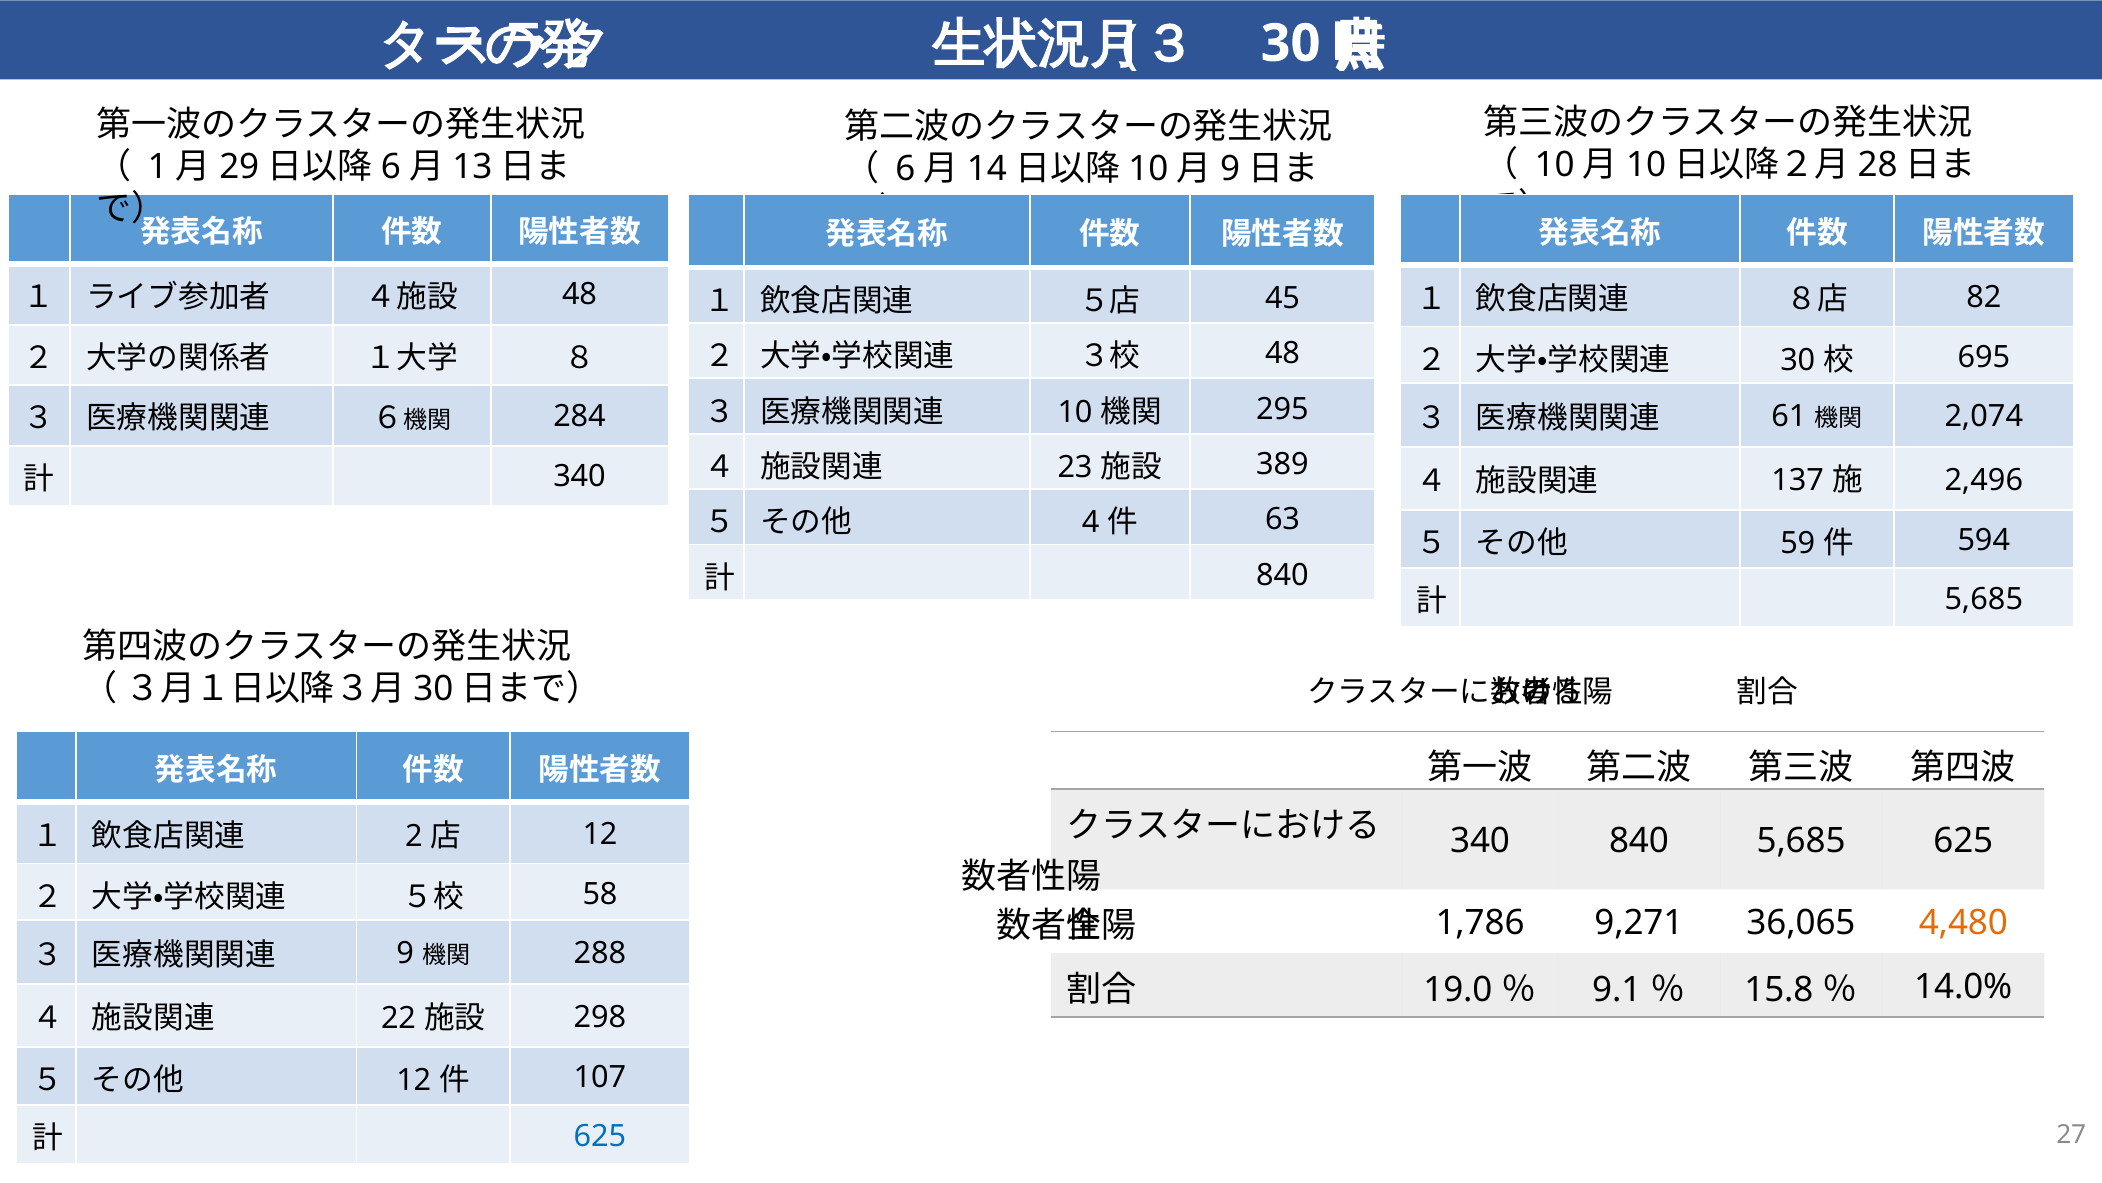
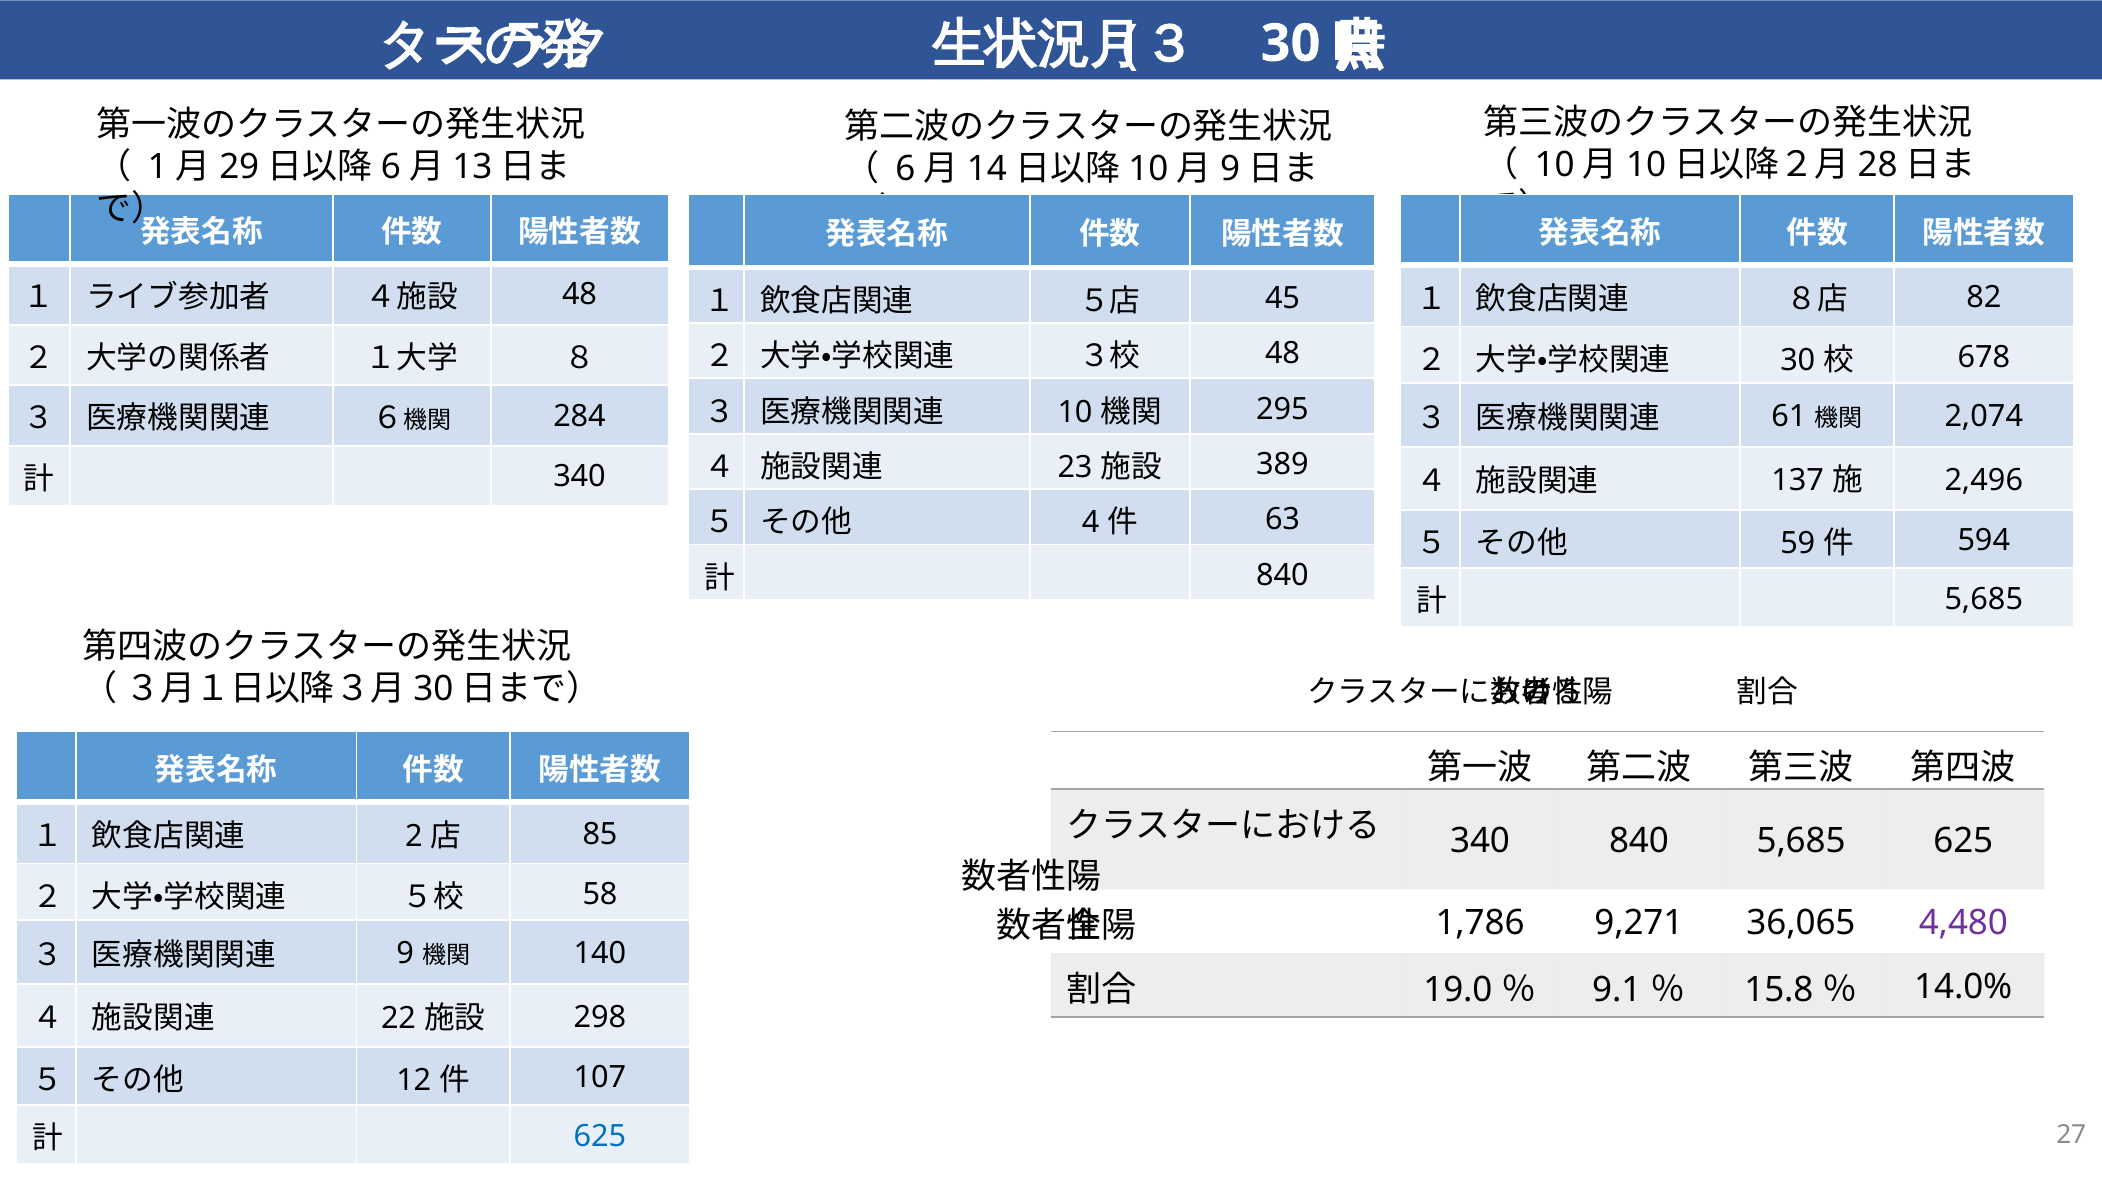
695: 695 -> 678
12 at (600, 834): 12 -> 85
4,480 colour: orange -> purple
288: 288 -> 140
